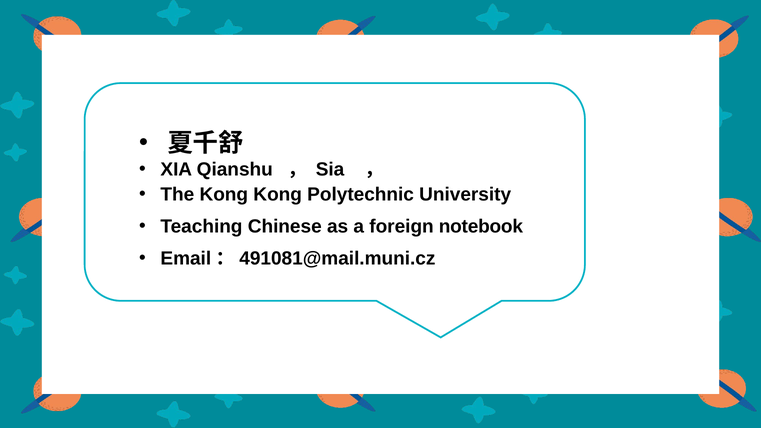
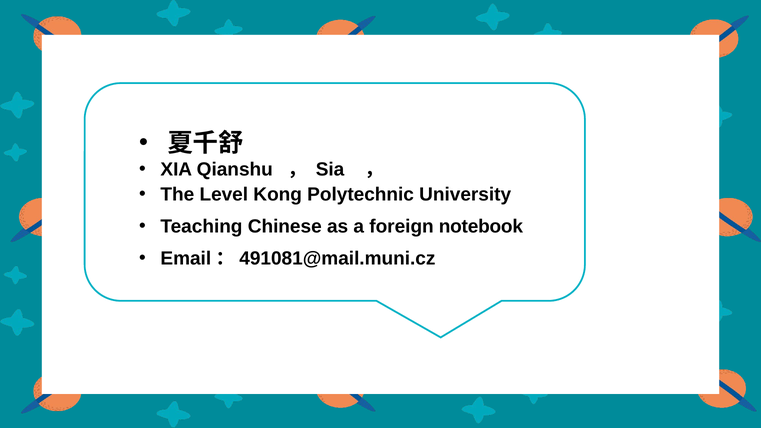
The Kong: Kong -> Level
